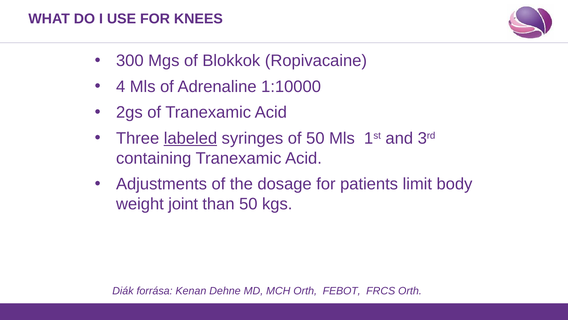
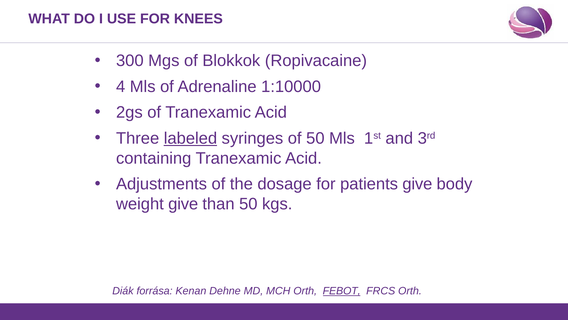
patients limit: limit -> give
weight joint: joint -> give
FEBOT underline: none -> present
